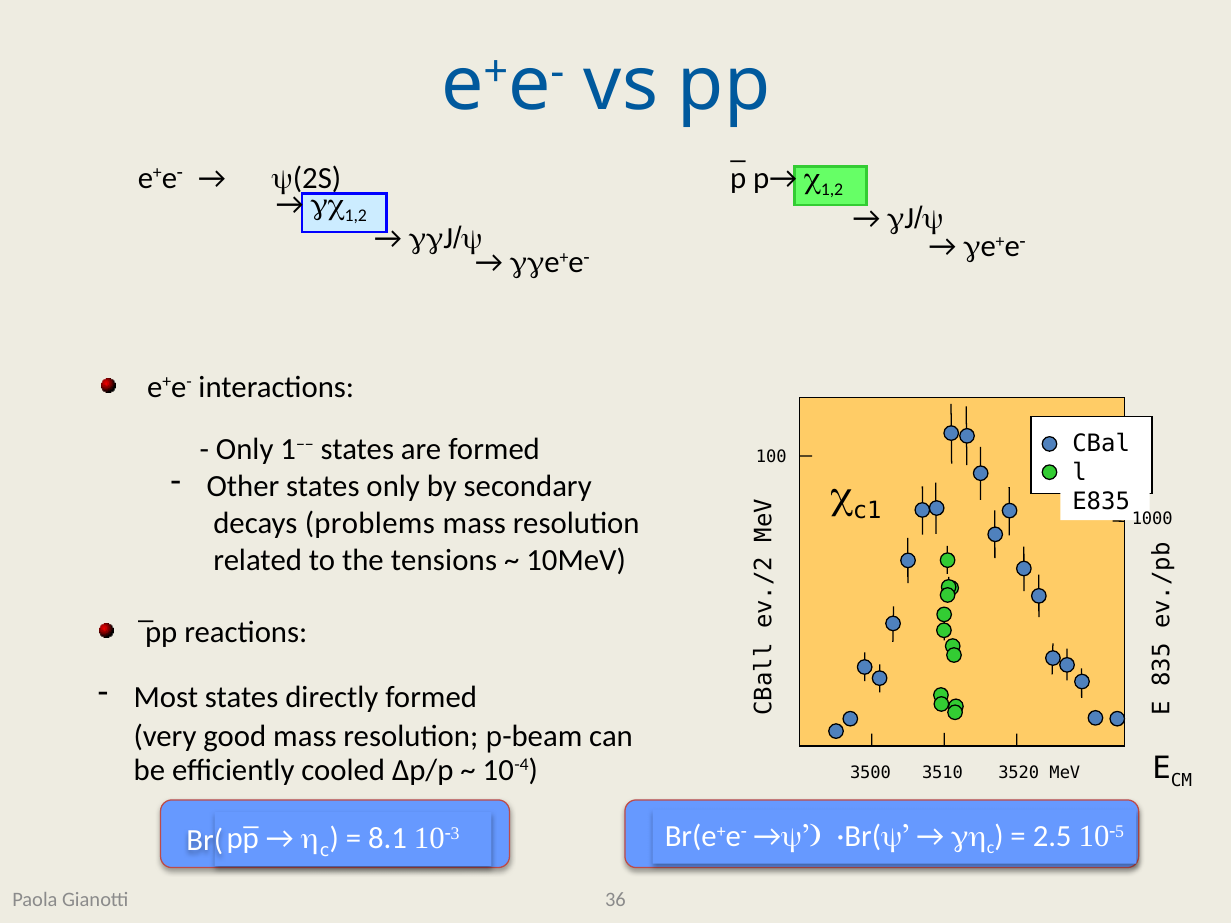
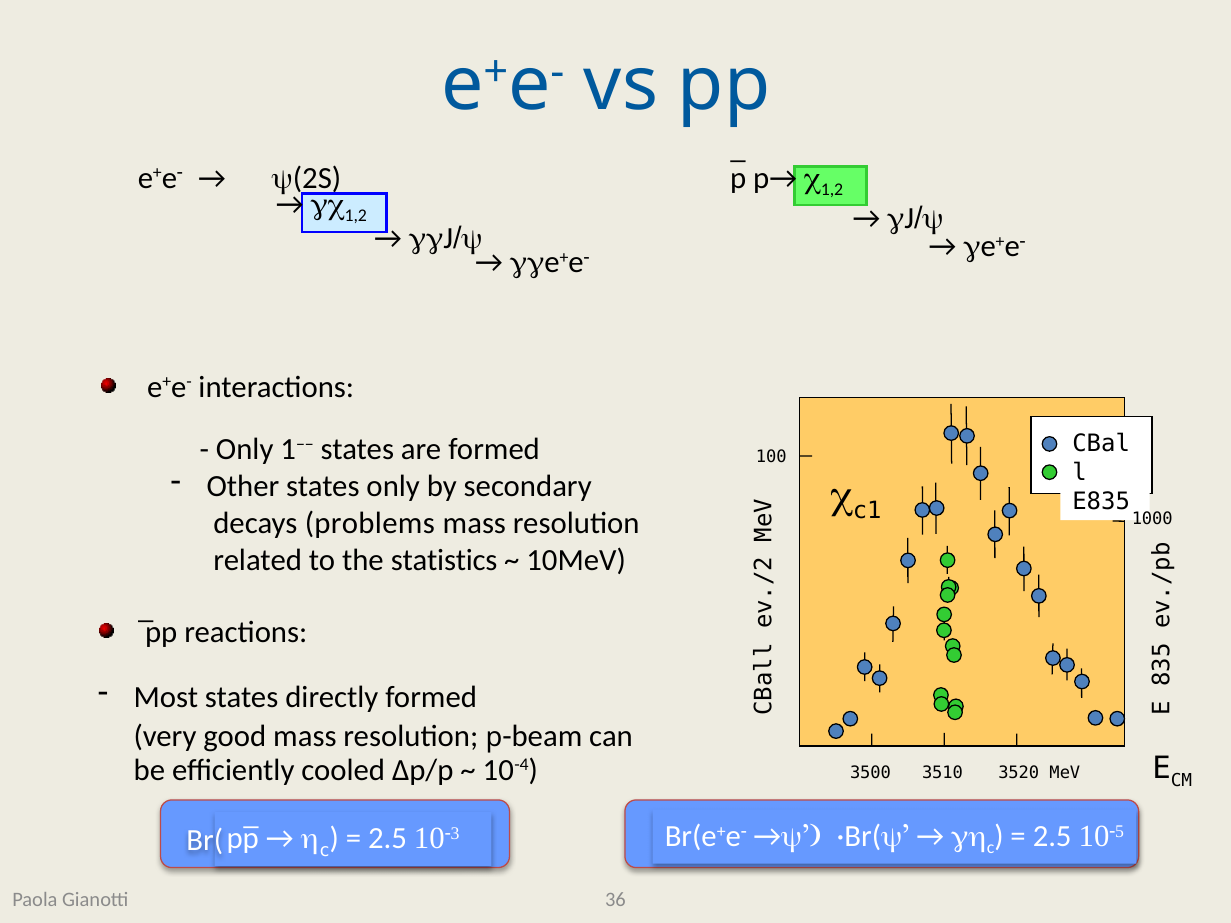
tensions: tensions -> statistics
8.1 at (388, 839): 8.1 -> 2.5
